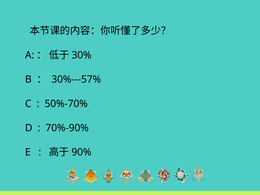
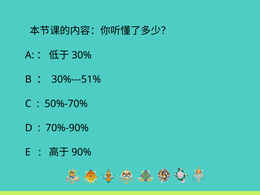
30%---57%: 30%---57% -> 30%---51%
